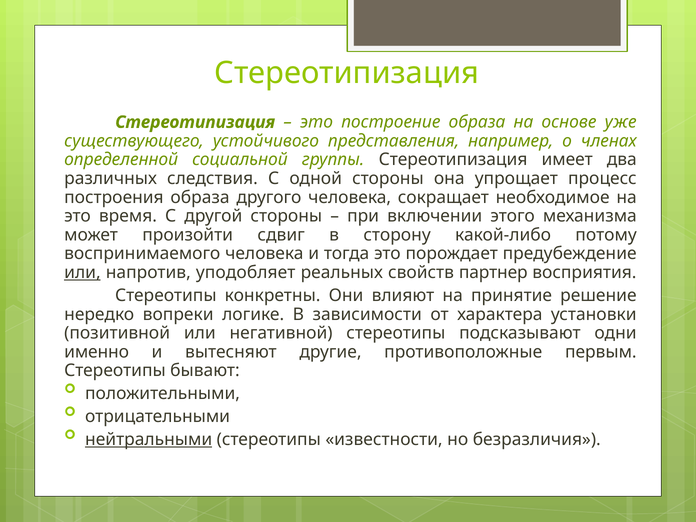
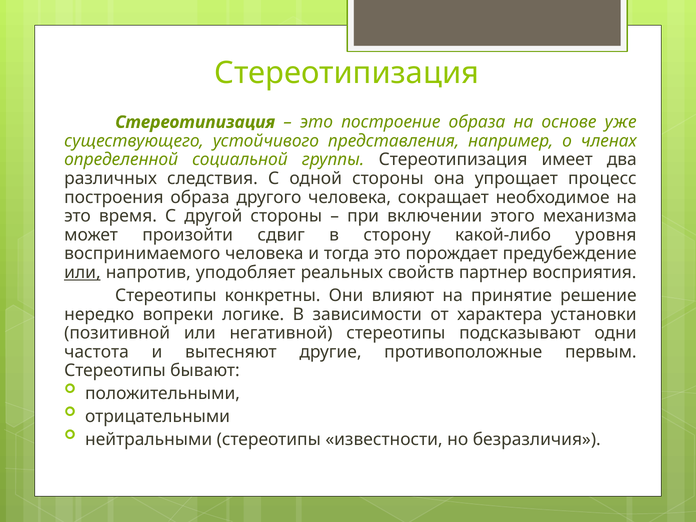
потому: потому -> уровня
именно: именно -> частота
нейтральными underline: present -> none
